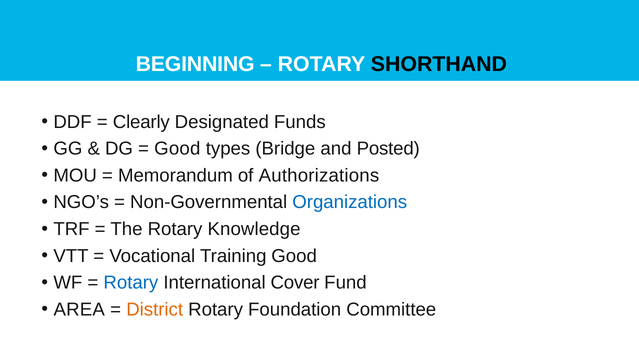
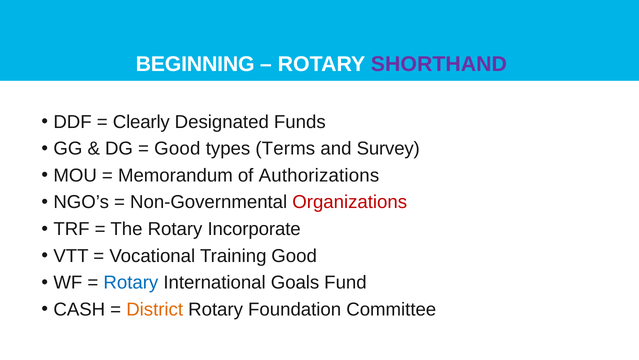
SHORTHAND colour: black -> purple
Bridge: Bridge -> Terms
Posted: Posted -> Survey
Organizations colour: blue -> red
Knowledge: Knowledge -> Incorporate
Cover: Cover -> Goals
AREA: AREA -> CASH
